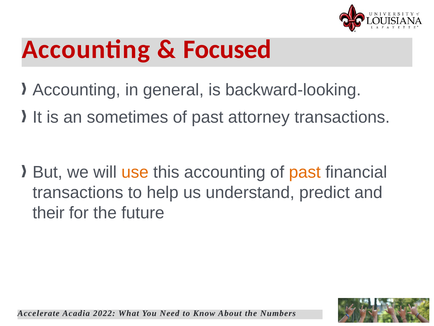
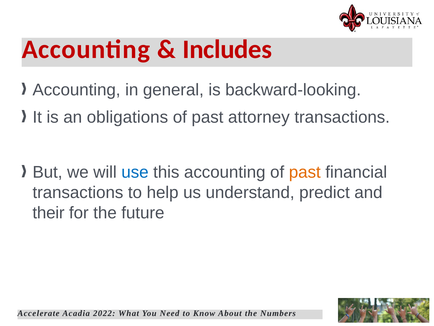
Focused: Focused -> Includes
sometimes: sometimes -> obligations
use colour: orange -> blue
